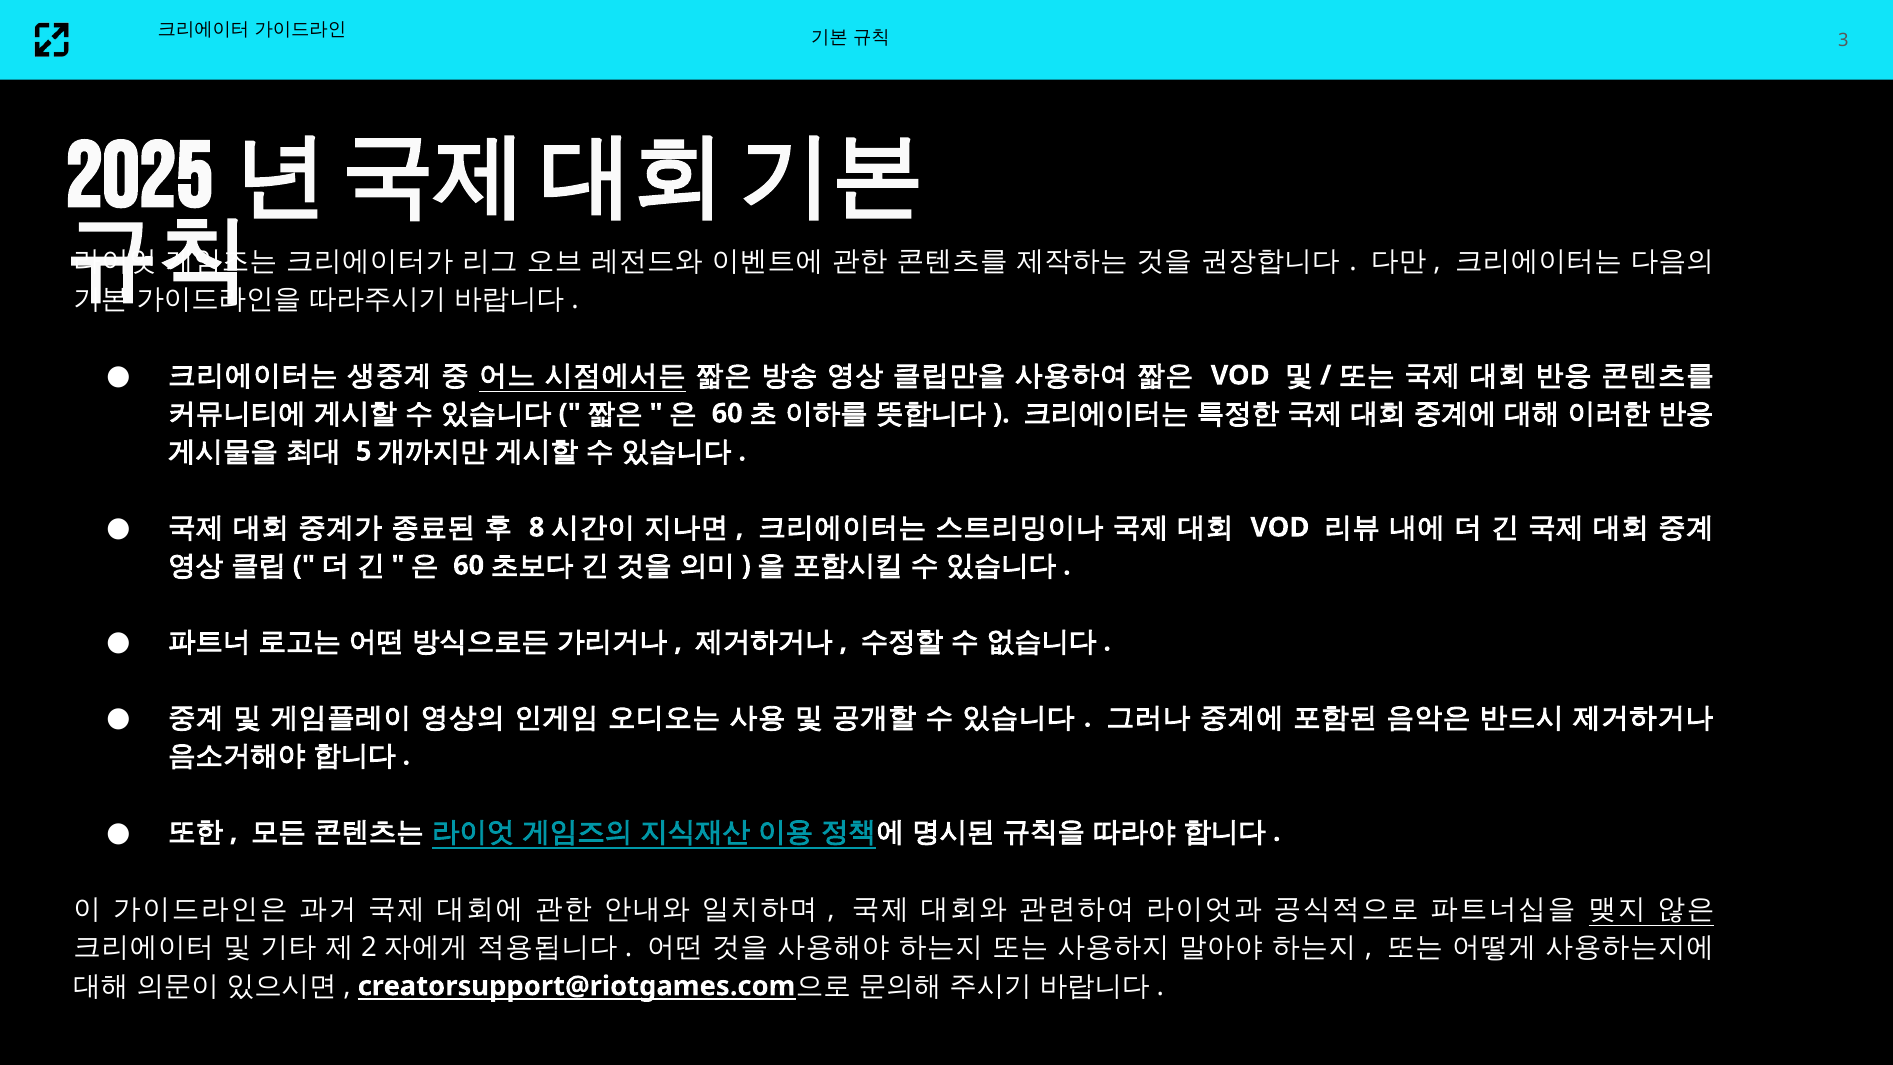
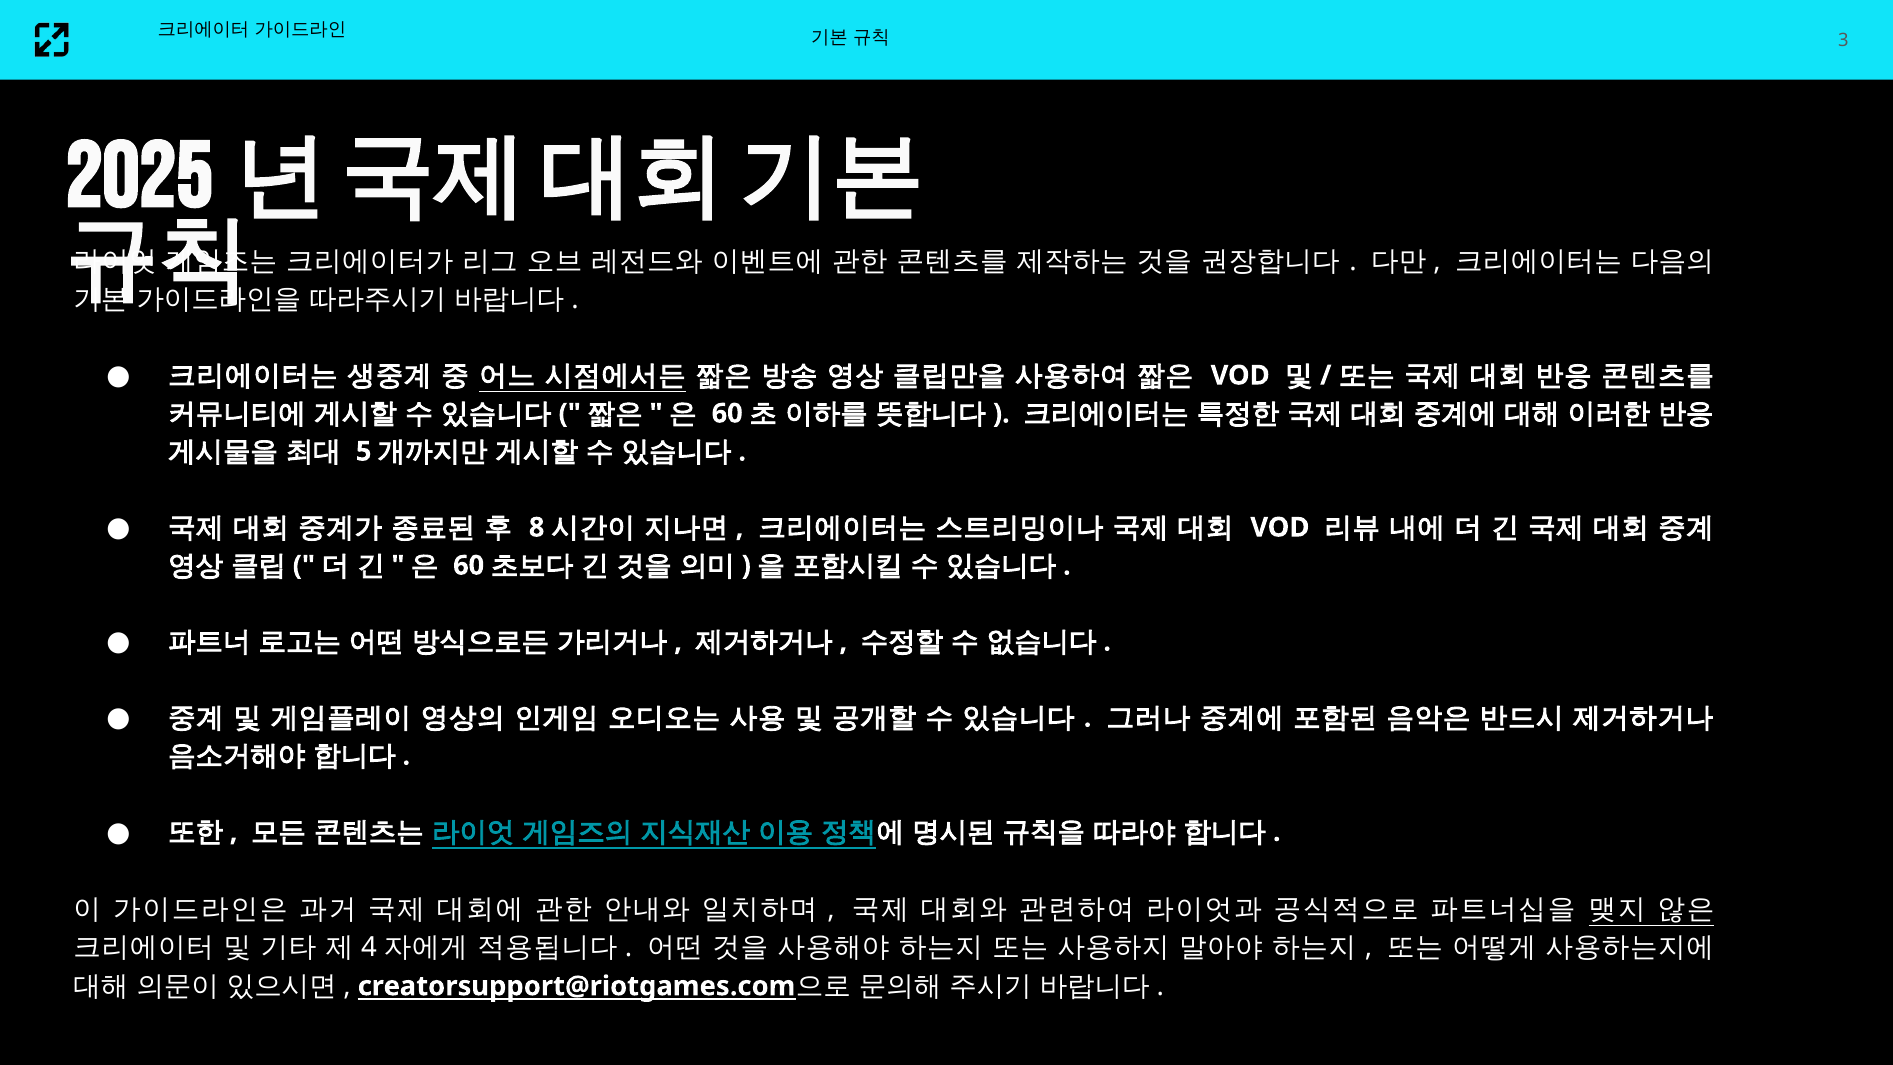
2: 2 -> 4
